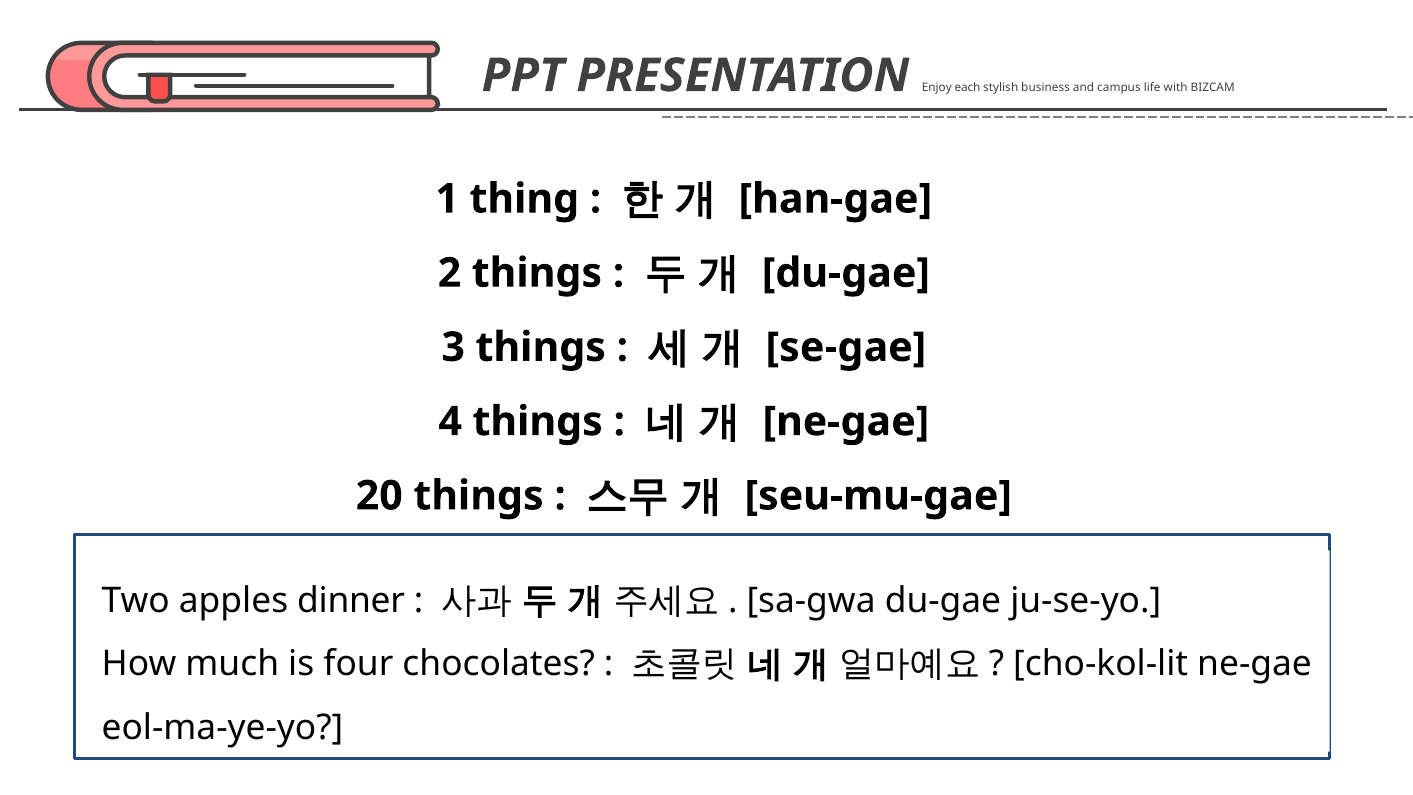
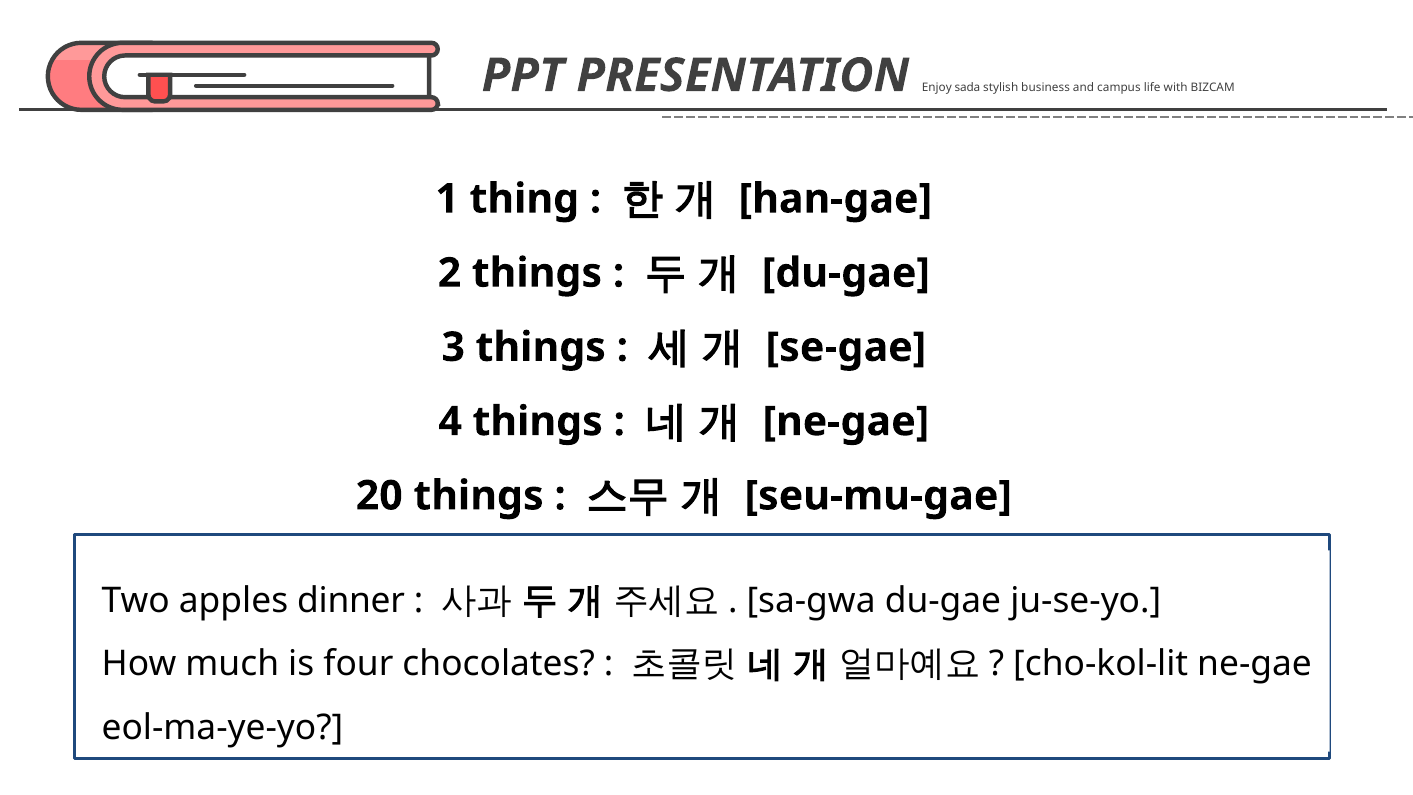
each: each -> sada
